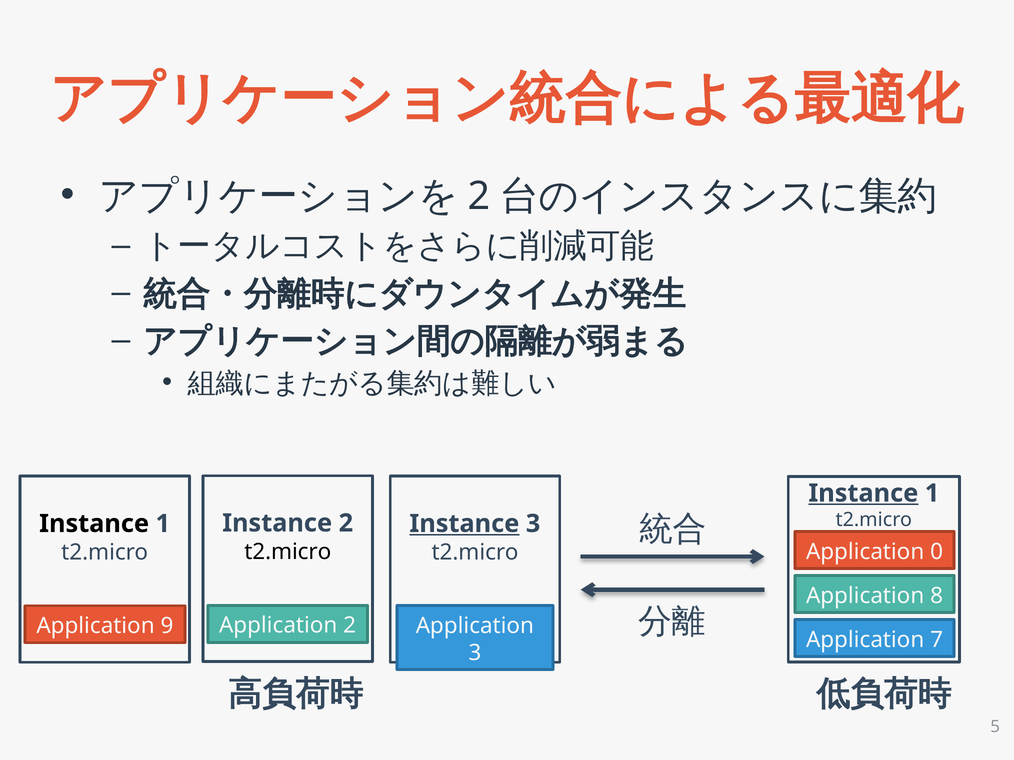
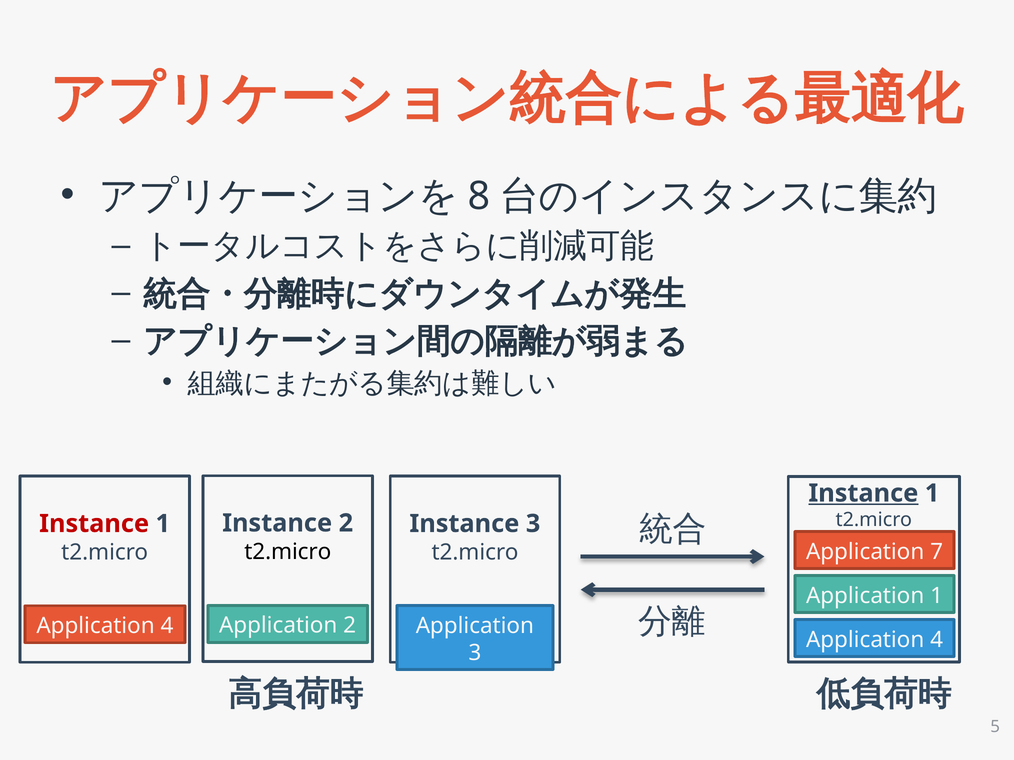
2 at (479, 196): 2 -> 8
Instance at (94, 524) colour: black -> red
Instance at (464, 524) underline: present -> none
0: 0 -> 7
Application 8: 8 -> 1
9 at (167, 626): 9 -> 4
7 at (937, 640): 7 -> 4
